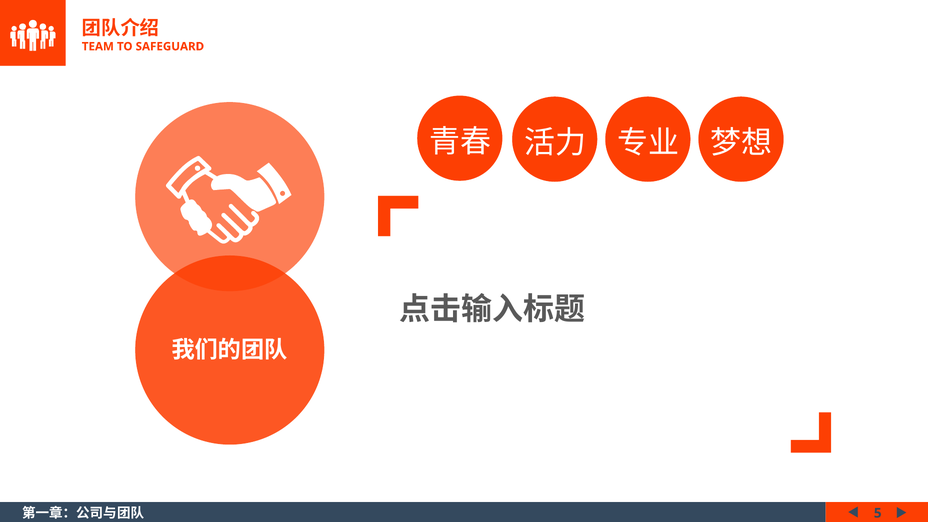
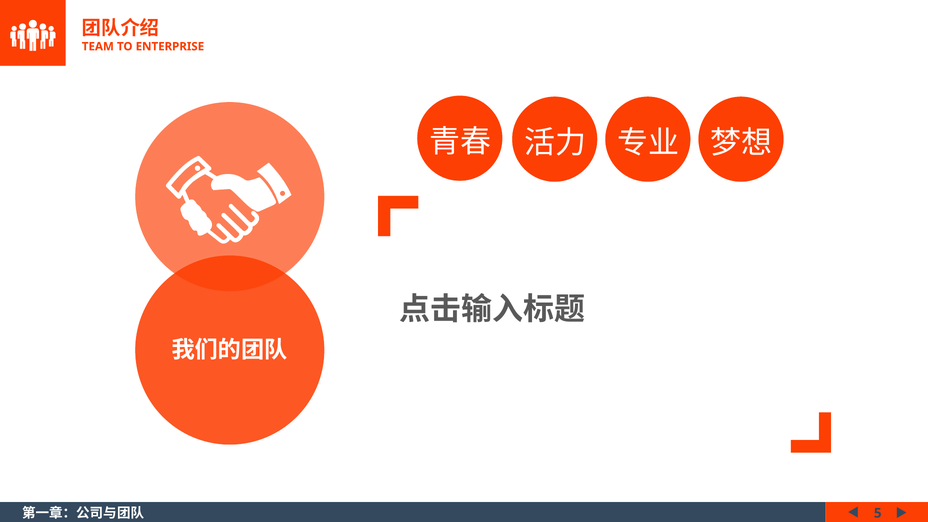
SAFEGUARD: SAFEGUARD -> ENTERPRISE
